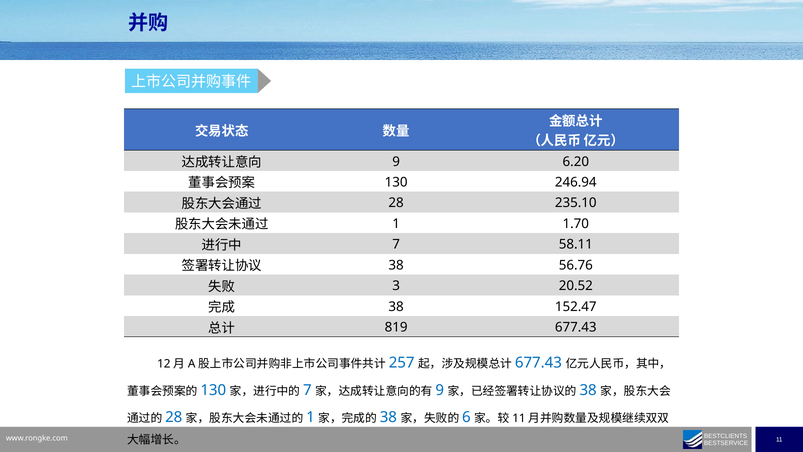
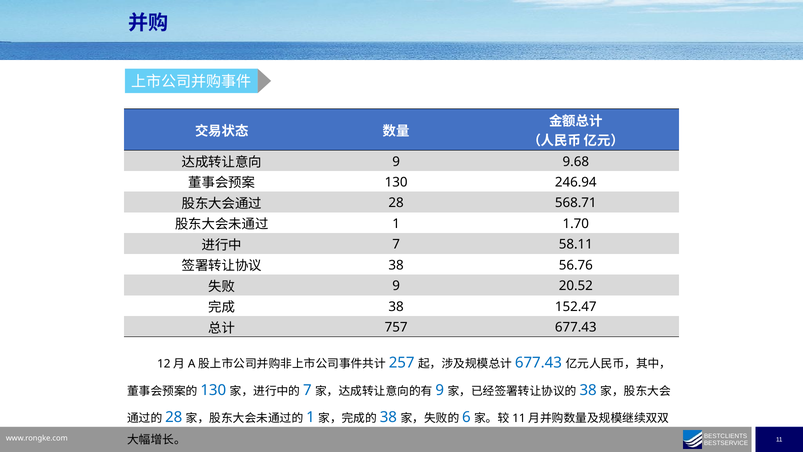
6.20: 6.20 -> 9.68
235.10: 235.10 -> 568.71
3 at (396, 286): 3 -> 9
819: 819 -> 757
